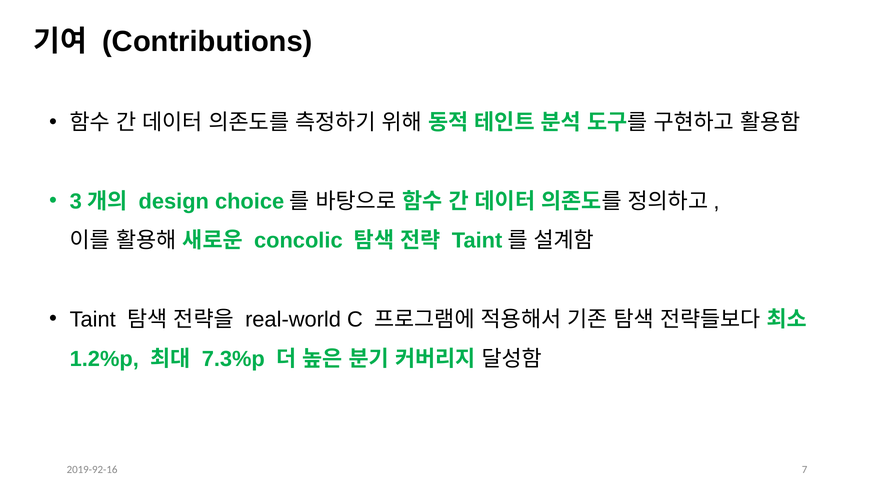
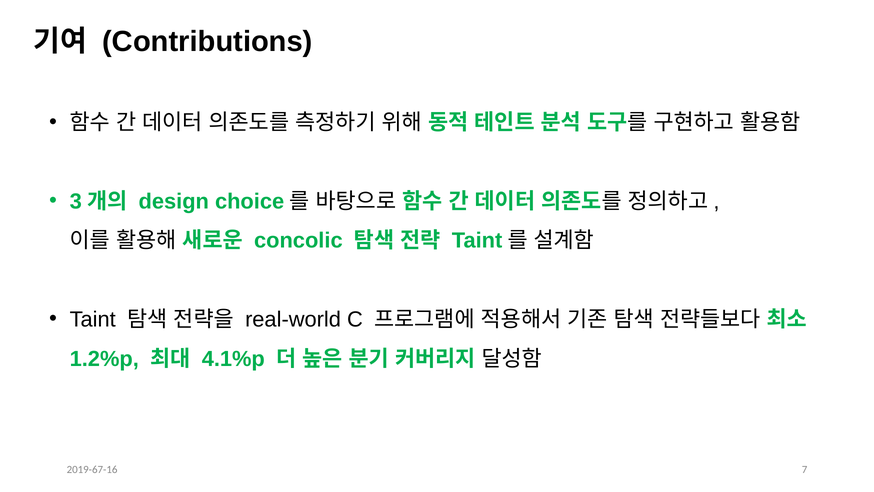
7.3%p: 7.3%p -> 4.1%p
2019-92-16: 2019-92-16 -> 2019-67-16
